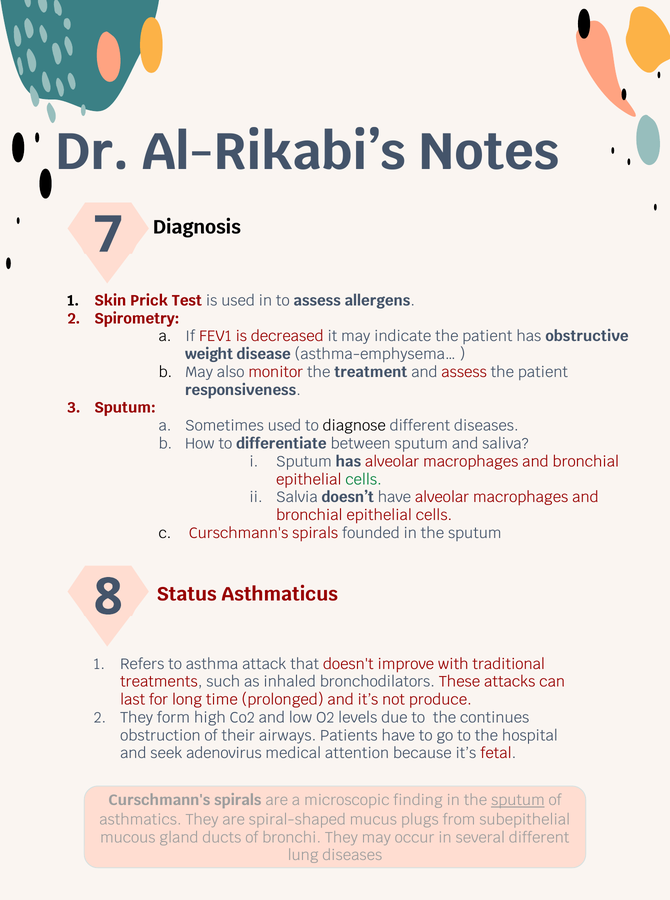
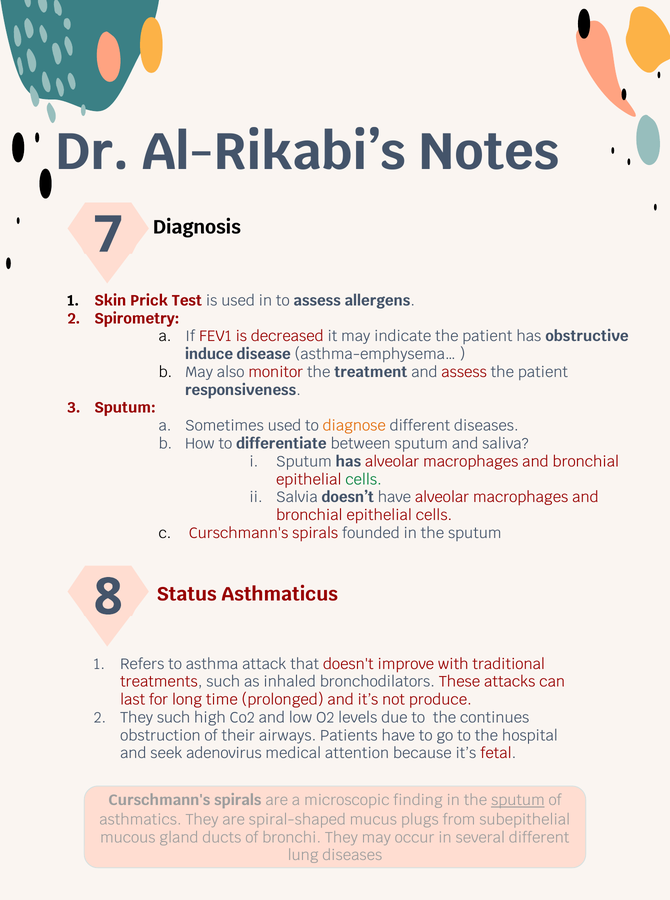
weight: weight -> induce
diagnose colour: black -> orange
They form: form -> such
